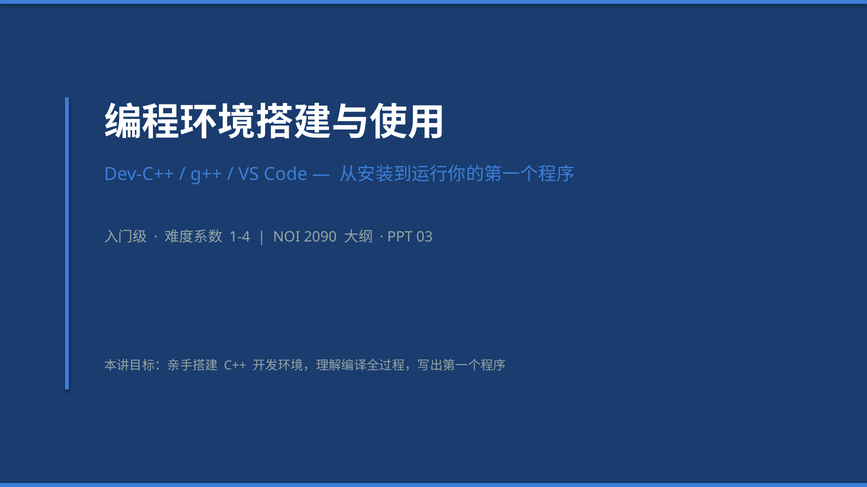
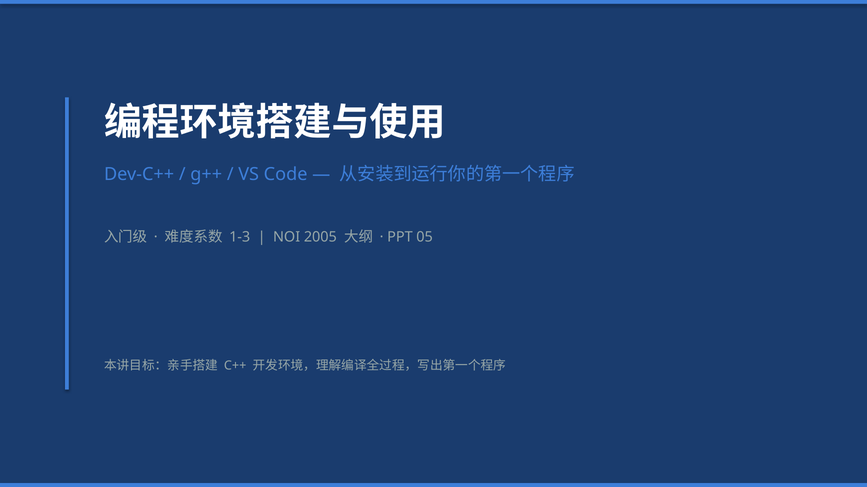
1-4: 1-4 -> 1-3
2090: 2090 -> 2005
03: 03 -> 05
